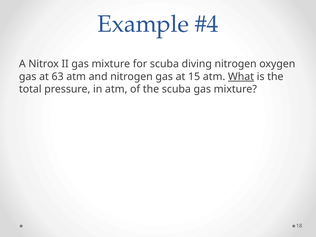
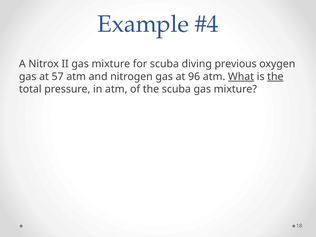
diving nitrogen: nitrogen -> previous
63: 63 -> 57
15: 15 -> 96
the at (275, 77) underline: none -> present
